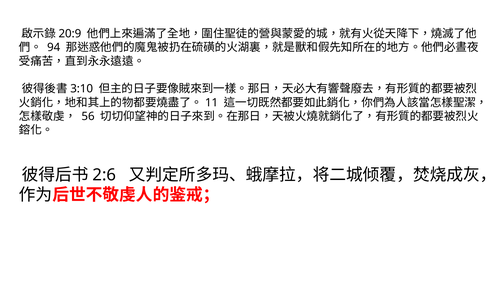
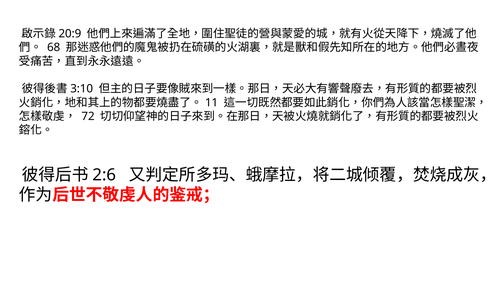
94: 94 -> 68
56: 56 -> 72
